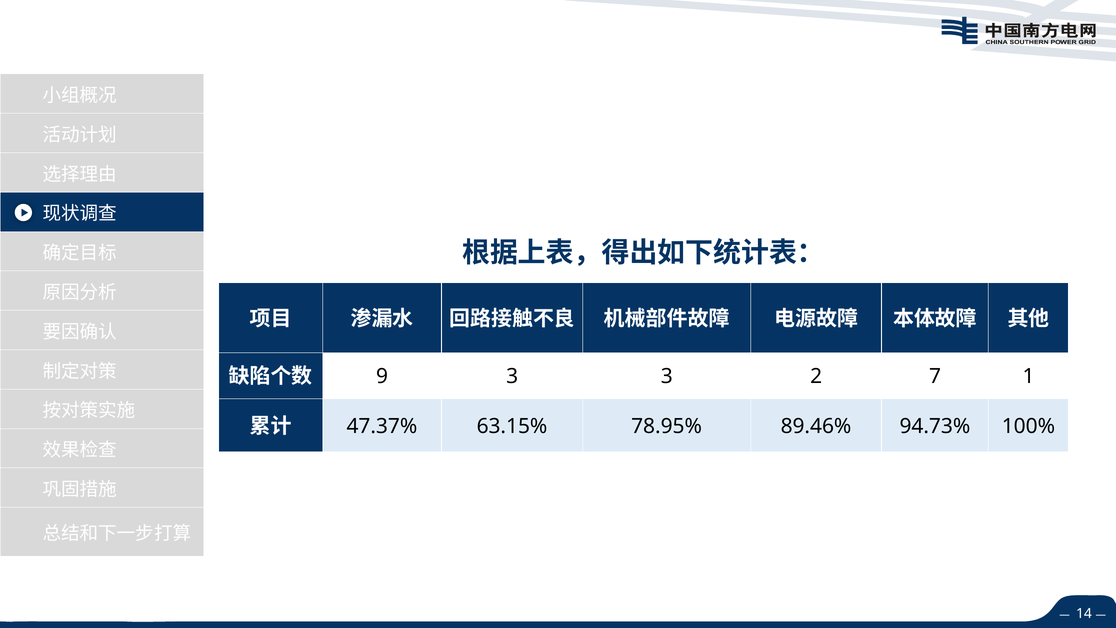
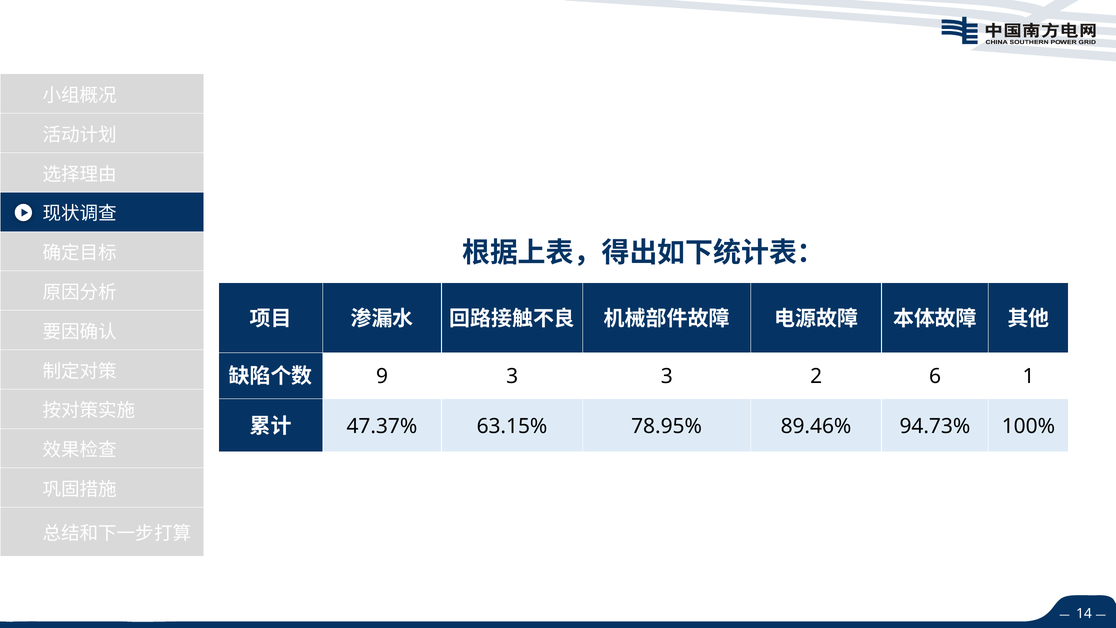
7: 7 -> 6
